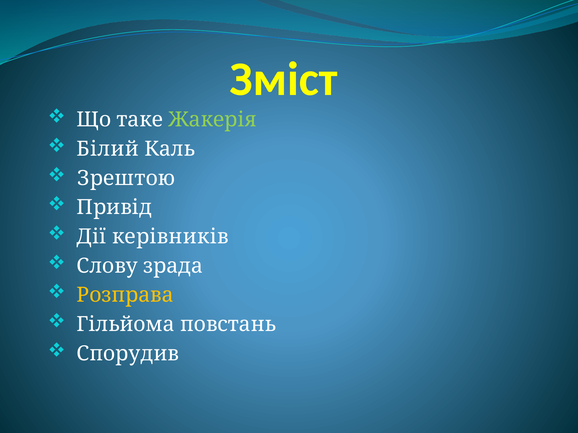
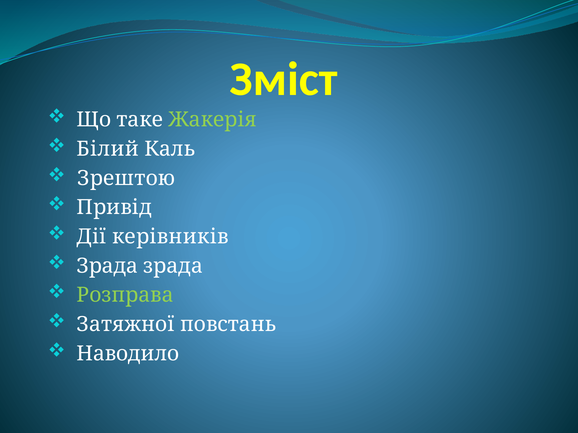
Слову at (107, 266): Слову -> Зрада
Розправа colour: yellow -> light green
Гільйома: Гільйома -> Затяжної
Спорудив: Спорудив -> Наводило
